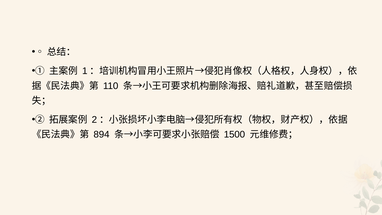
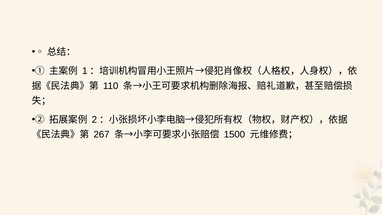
894: 894 -> 267
